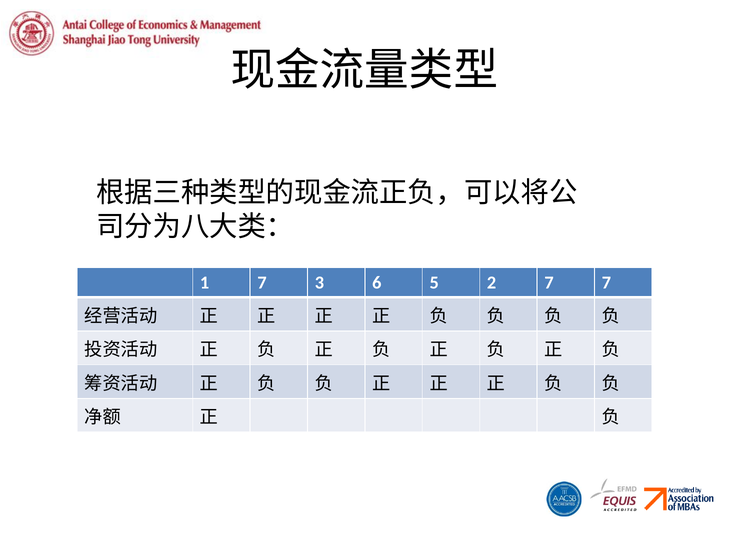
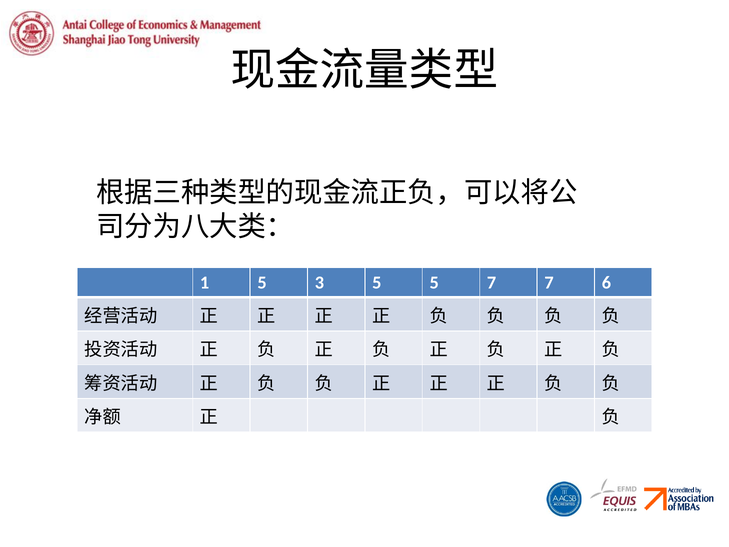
1 7: 7 -> 5
3 6: 6 -> 5
5 2: 2 -> 7
7 7: 7 -> 6
